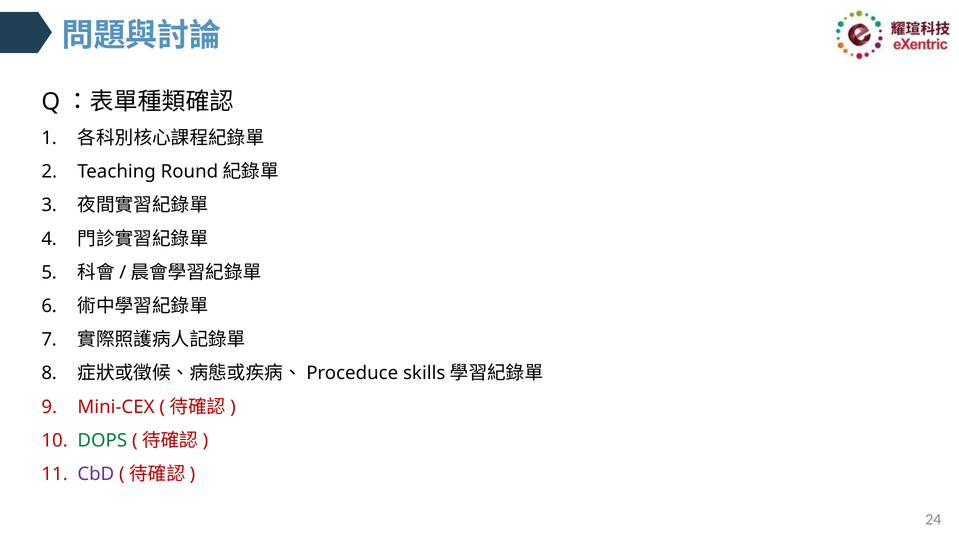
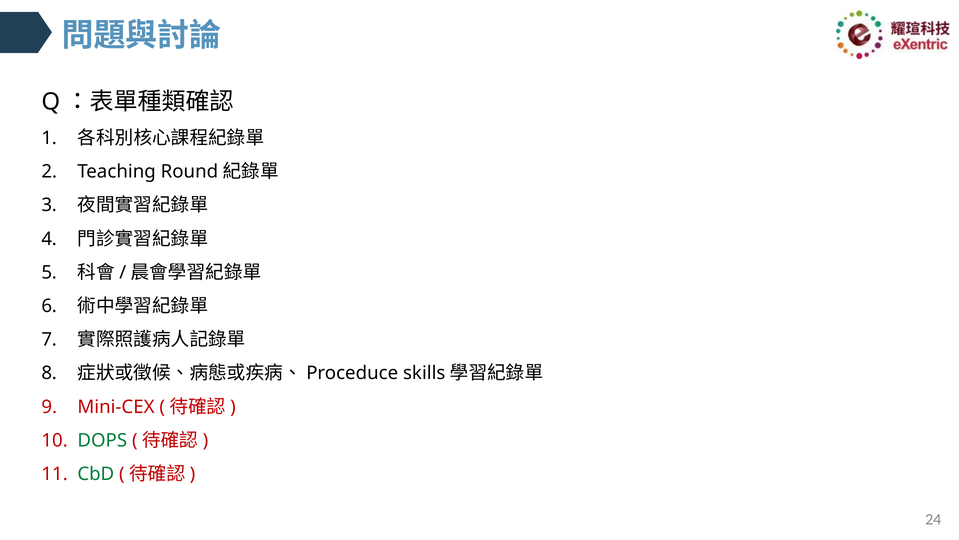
CbD colour: purple -> green
